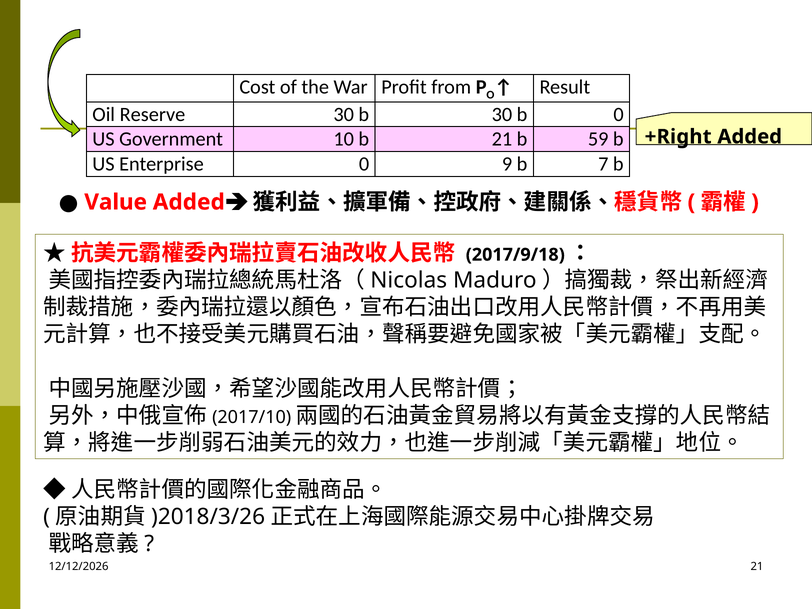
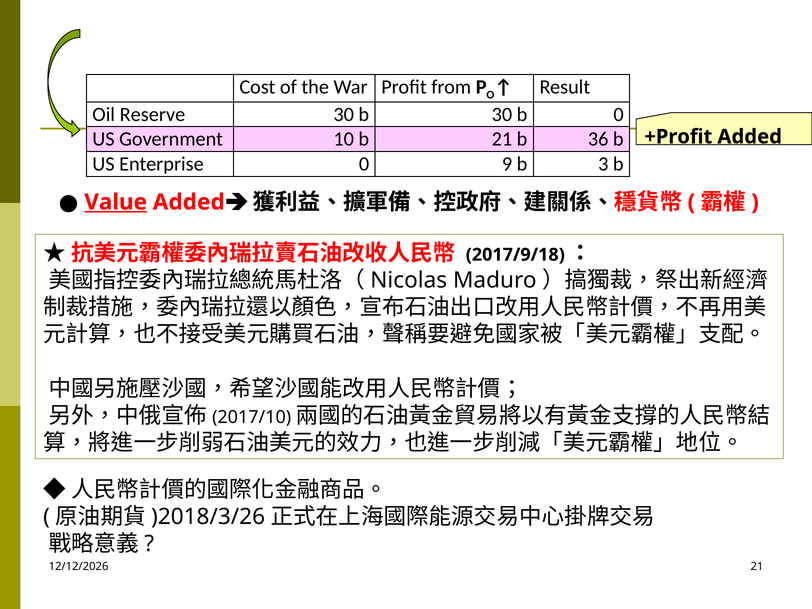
59: 59 -> 36
+Right: +Right -> +Profit
7: 7 -> 3
Value underline: none -> present
